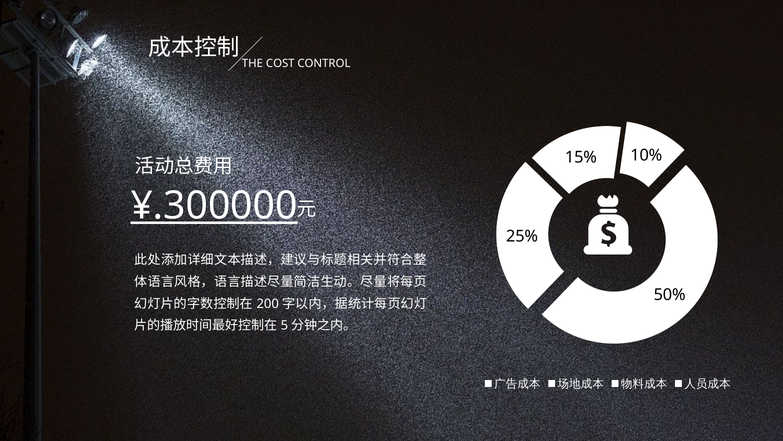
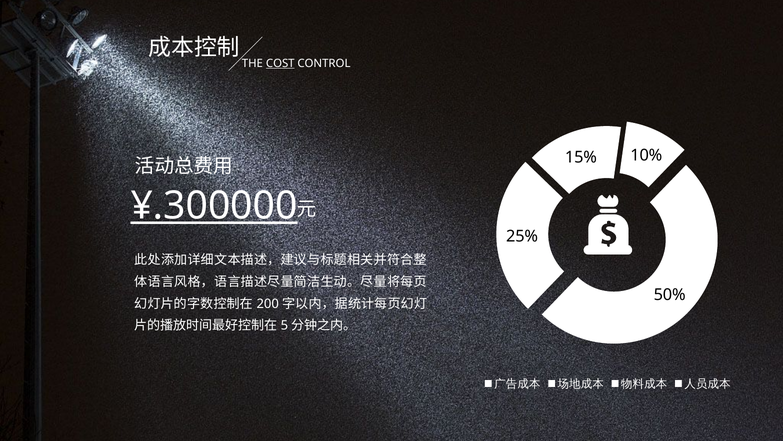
COST underline: none -> present
